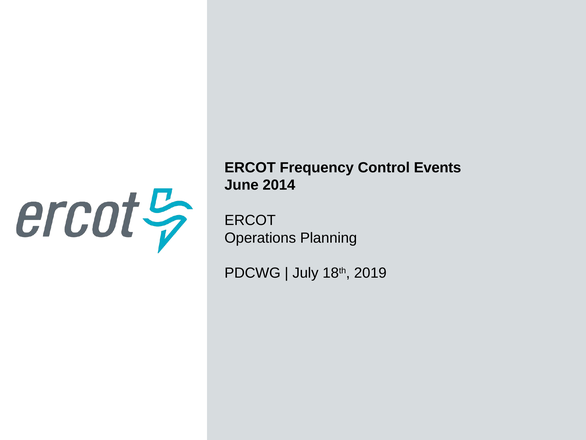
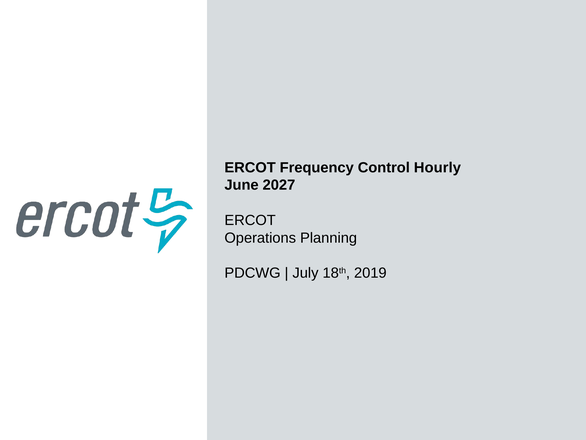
Events: Events -> Hourly
2014: 2014 -> 2027
